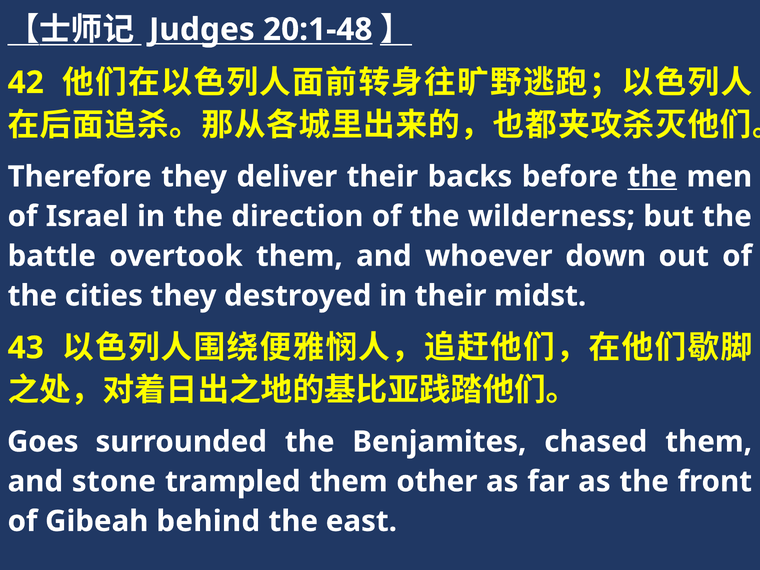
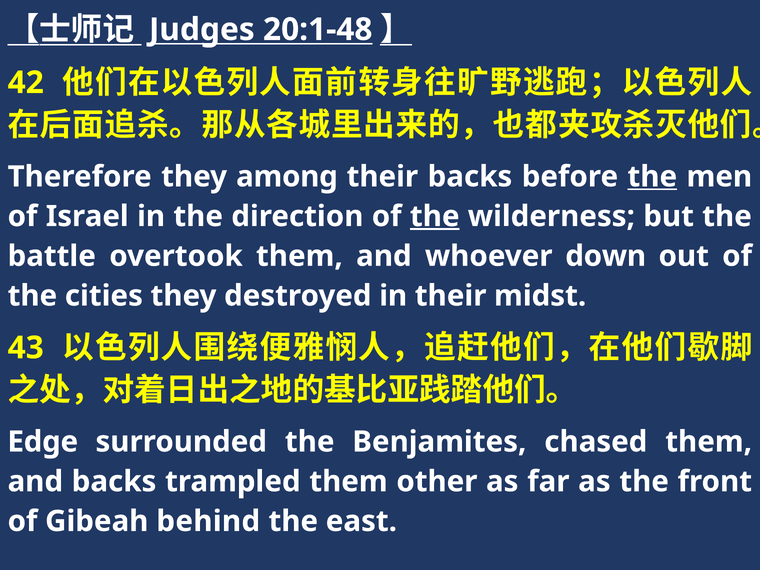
deliver: deliver -> among
the at (435, 216) underline: none -> present
Goes: Goes -> Edge
and stone: stone -> backs
